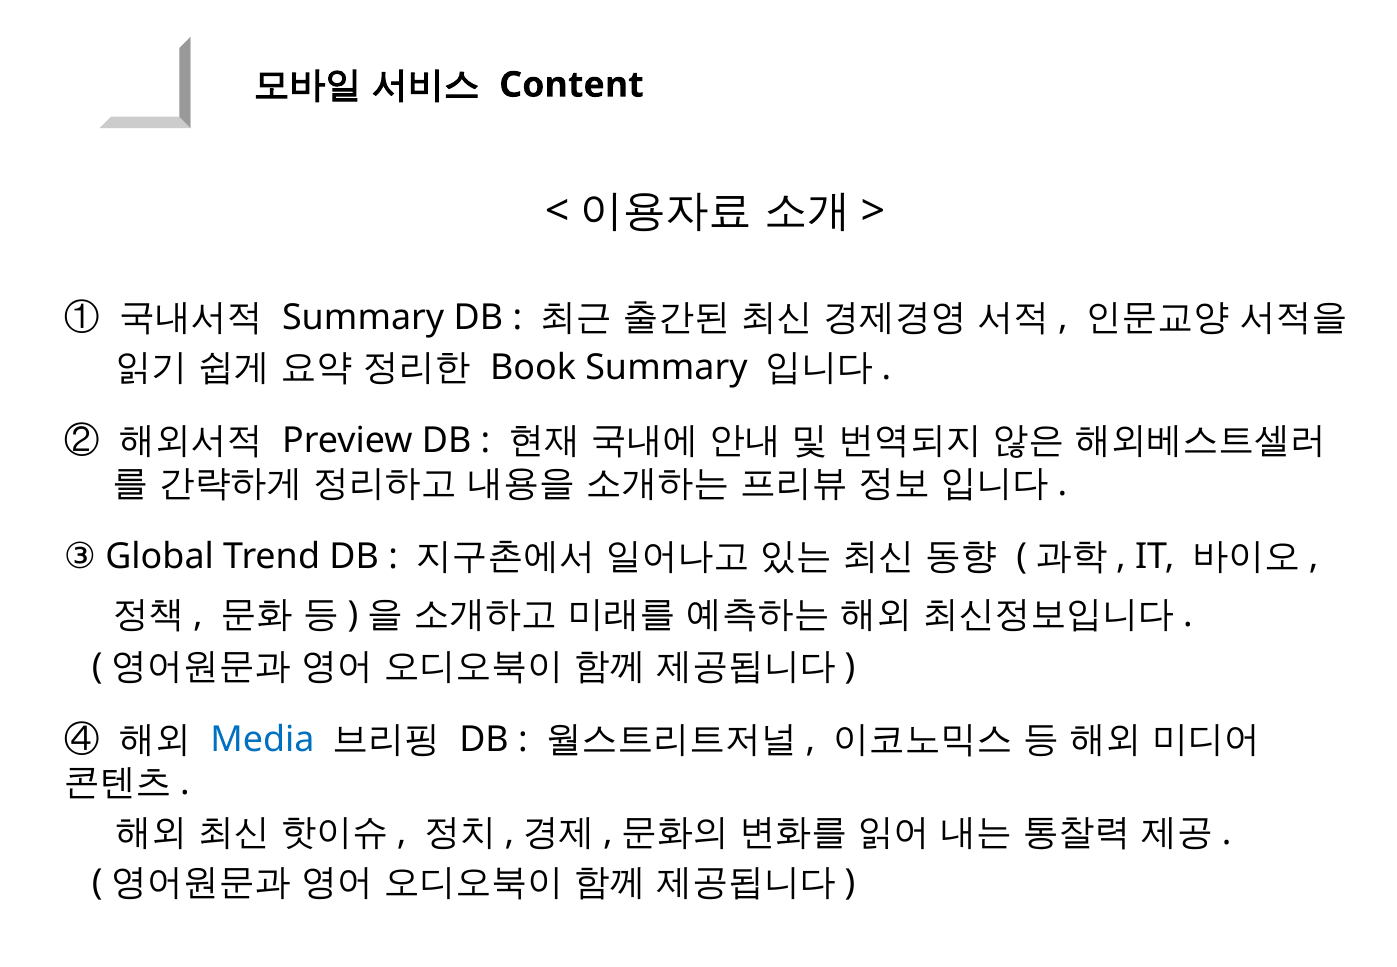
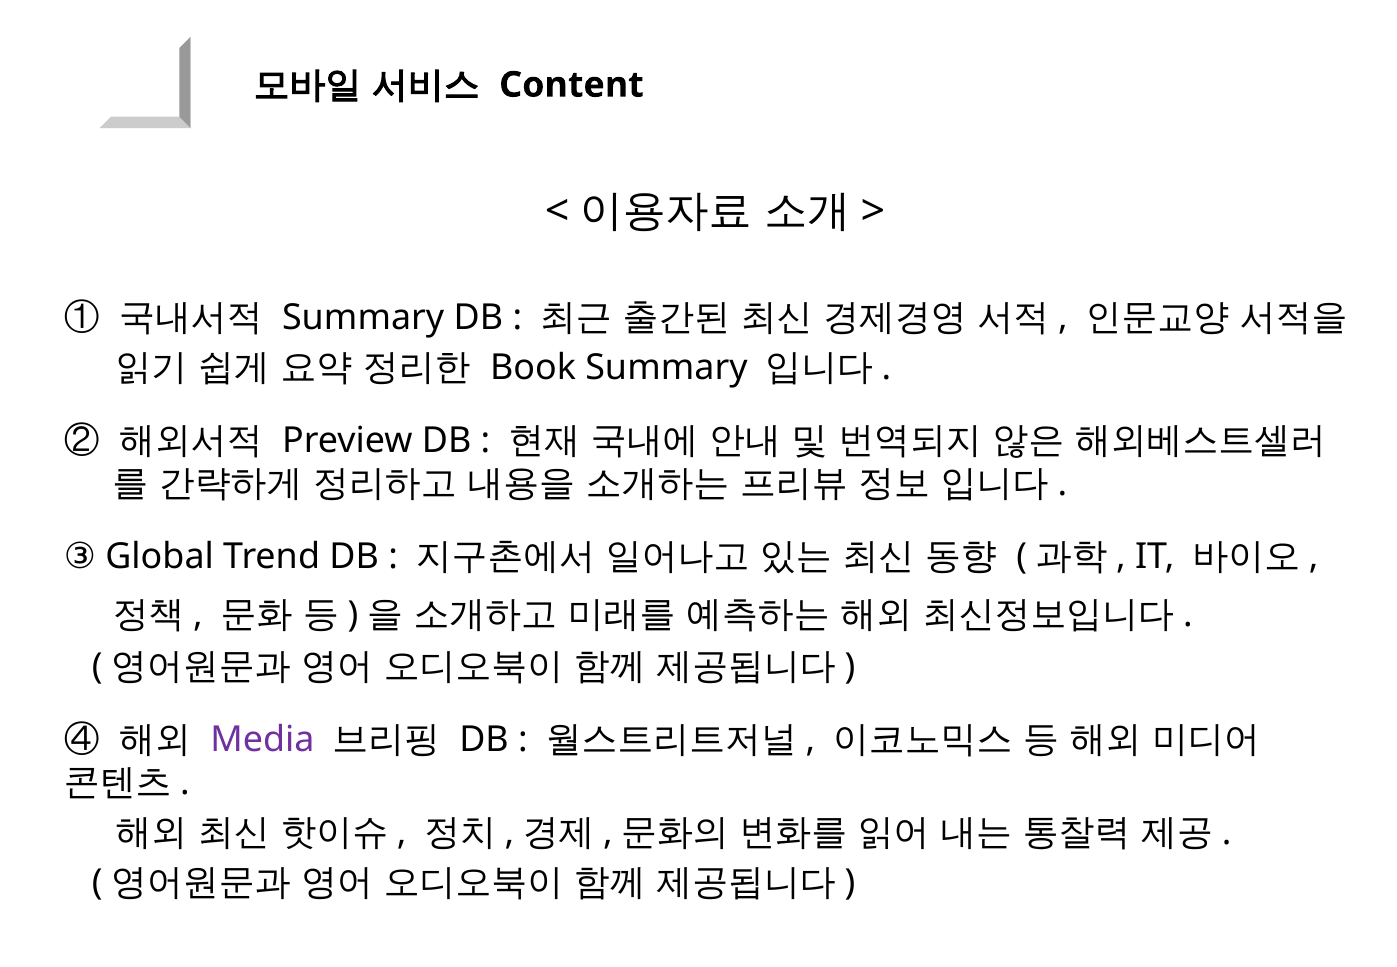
Media colour: blue -> purple
